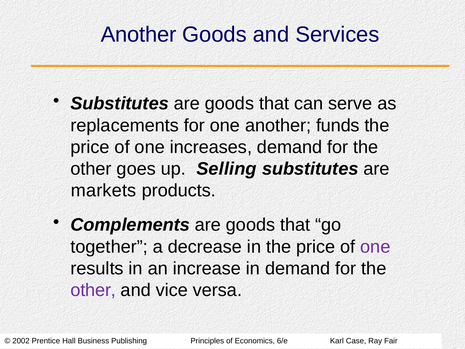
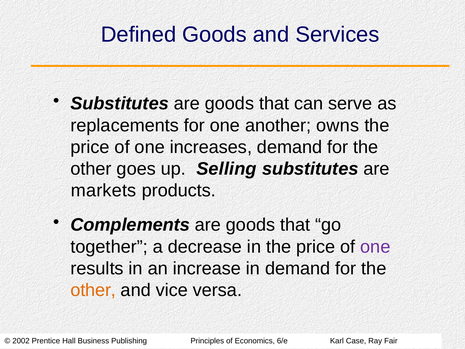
Another at (139, 34): Another -> Defined
funds: funds -> owns
other at (93, 290) colour: purple -> orange
